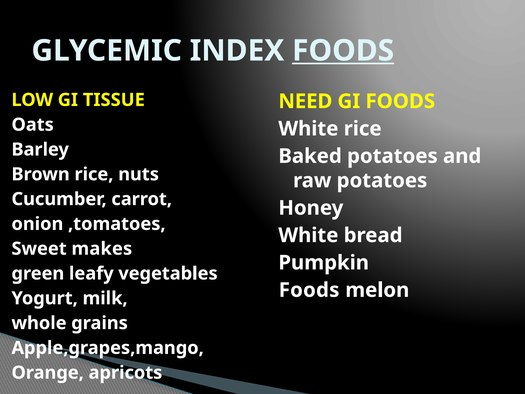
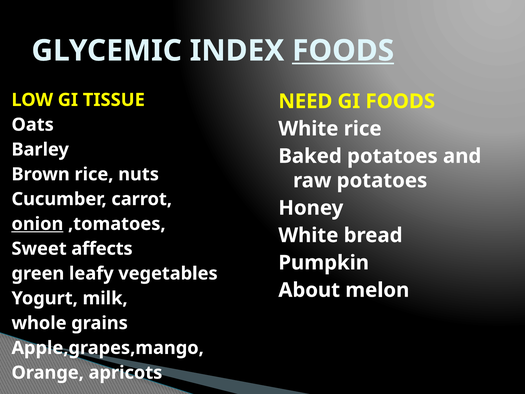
onion underline: none -> present
makes: makes -> affects
Foods at (309, 290): Foods -> About
